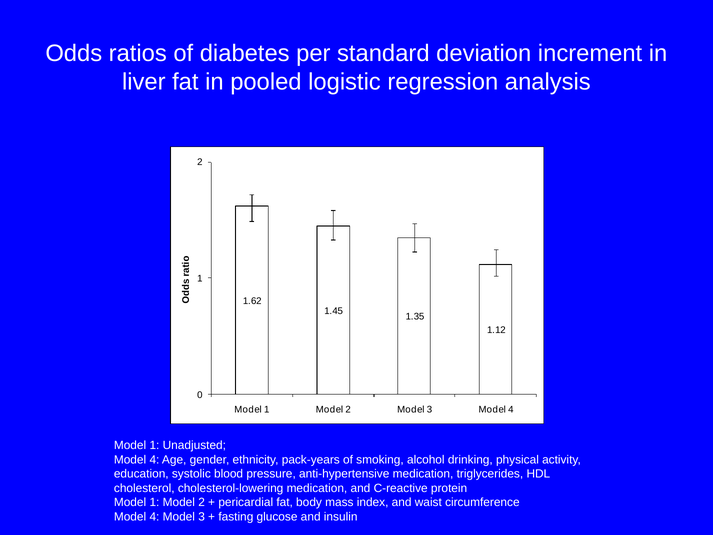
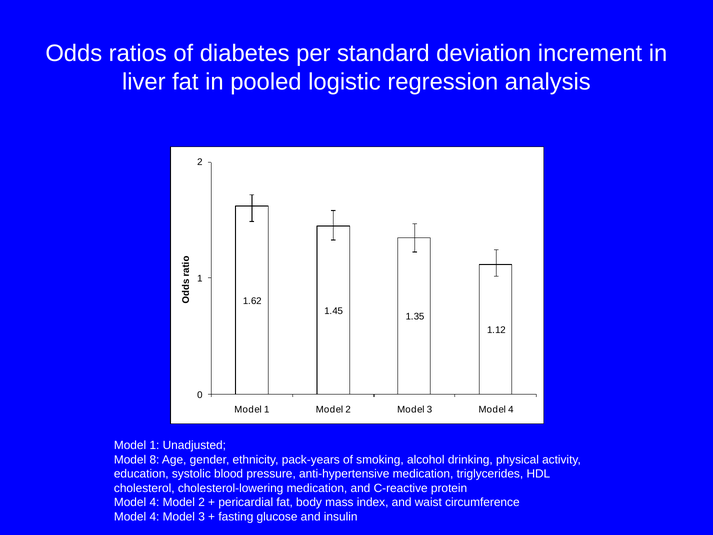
4 at (154, 459): 4 -> 8
1 at (154, 502): 1 -> 4
